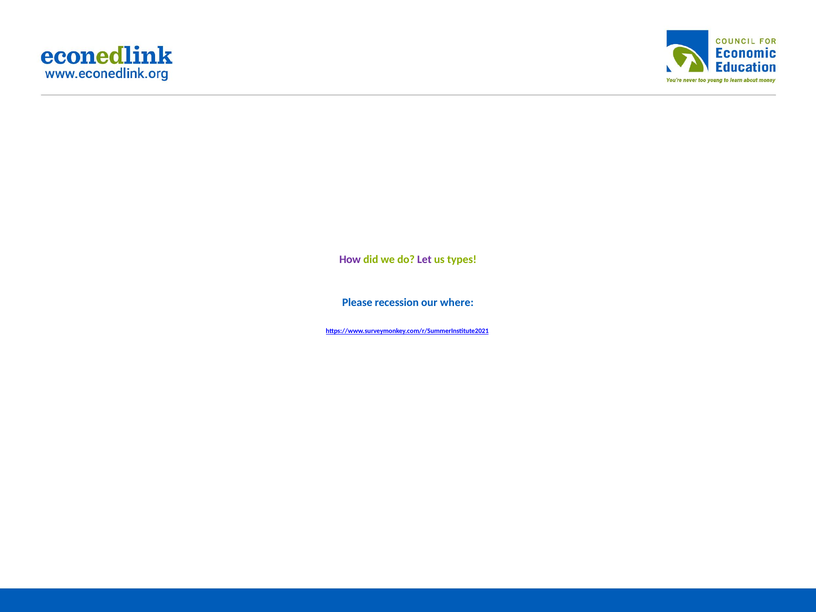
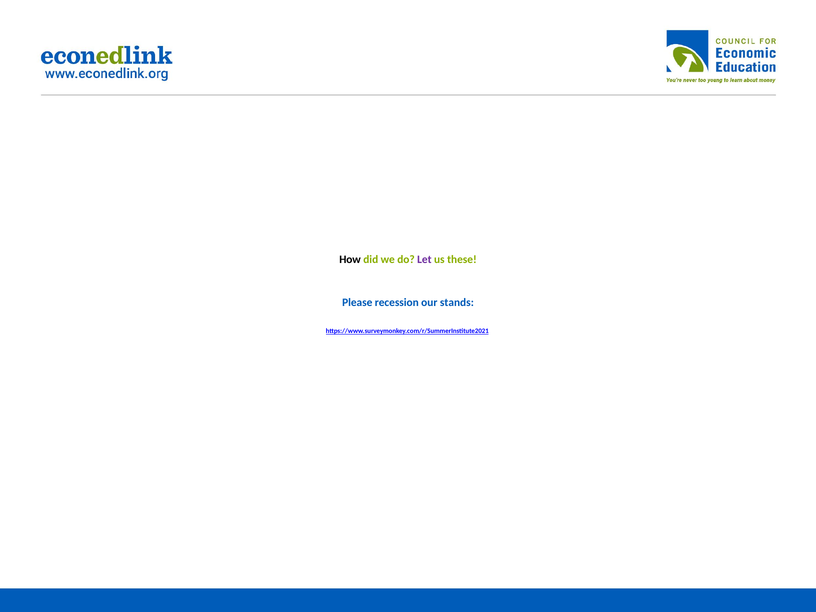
How colour: purple -> black
types: types -> these
where: where -> stands
